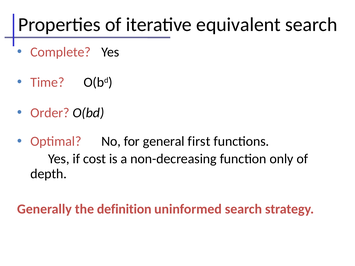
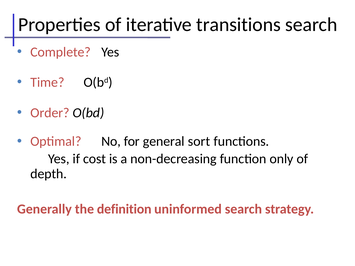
equivalent: equivalent -> transitions
first: first -> sort
